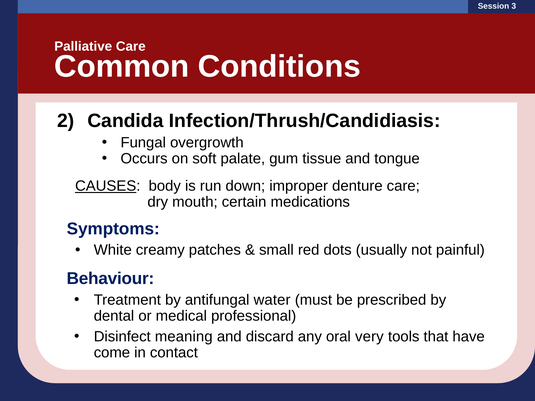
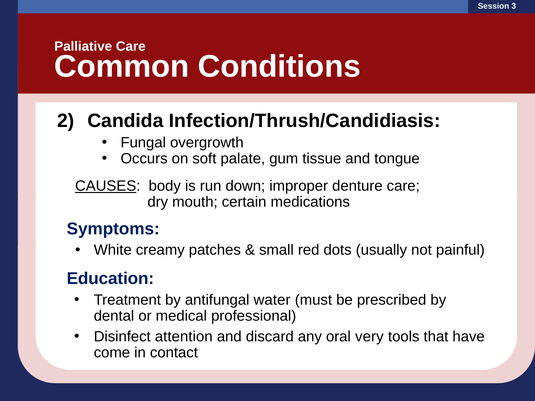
Behaviour: Behaviour -> Education
meaning: meaning -> attention
